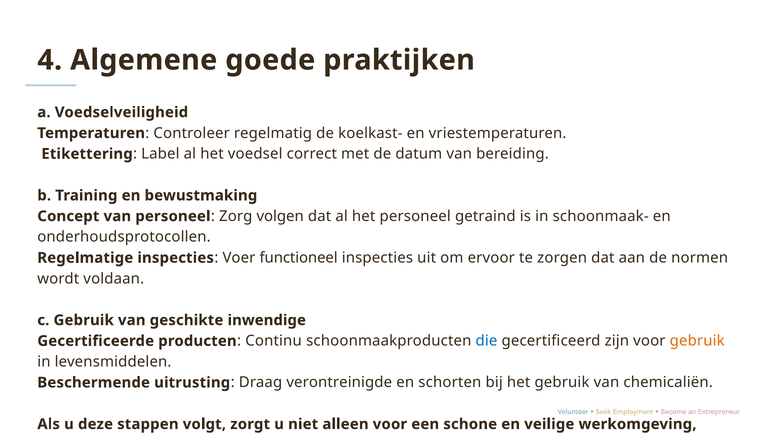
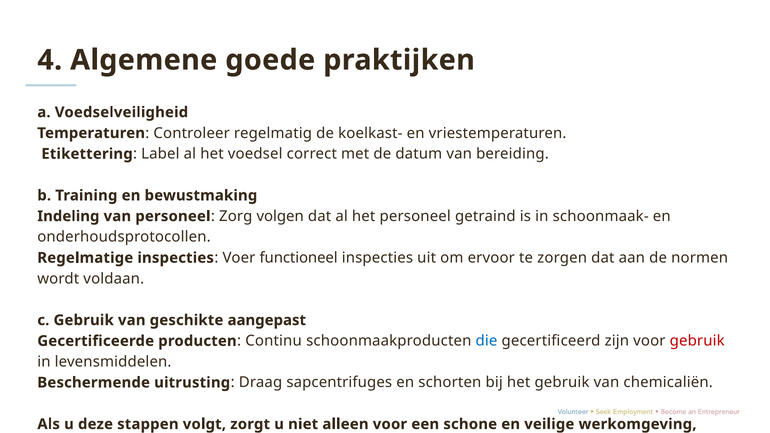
Concept: Concept -> Indeling
inwendige: inwendige -> aangepast
gebruik at (697, 341) colour: orange -> red
verontreinigde: verontreinigde -> sapcentrifuges
